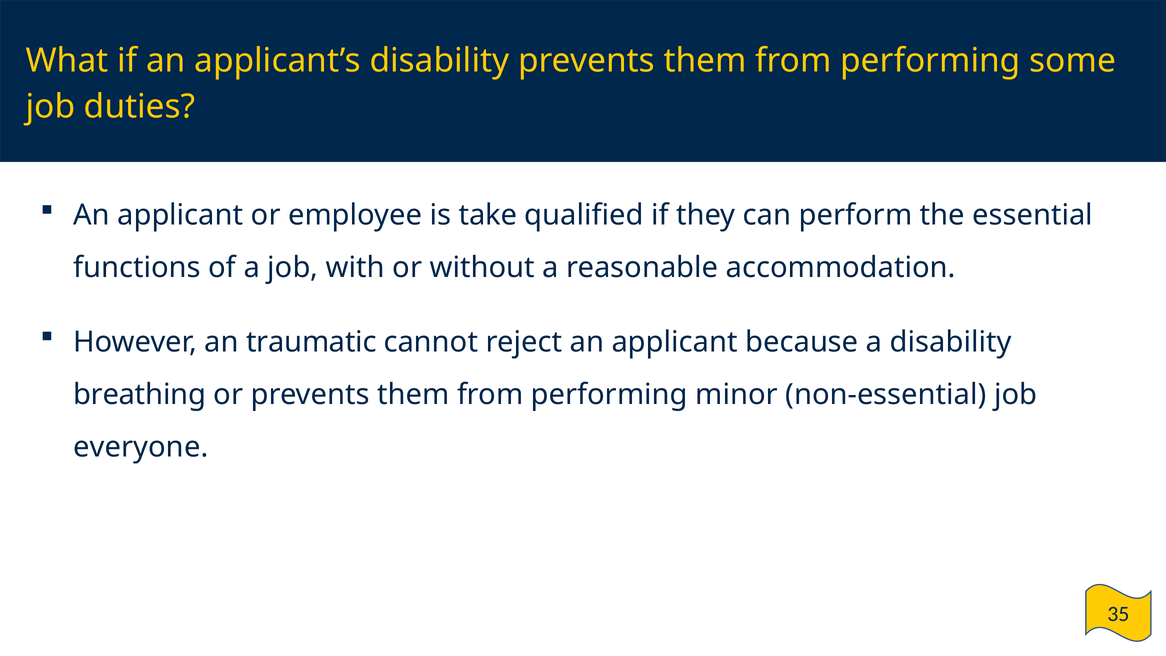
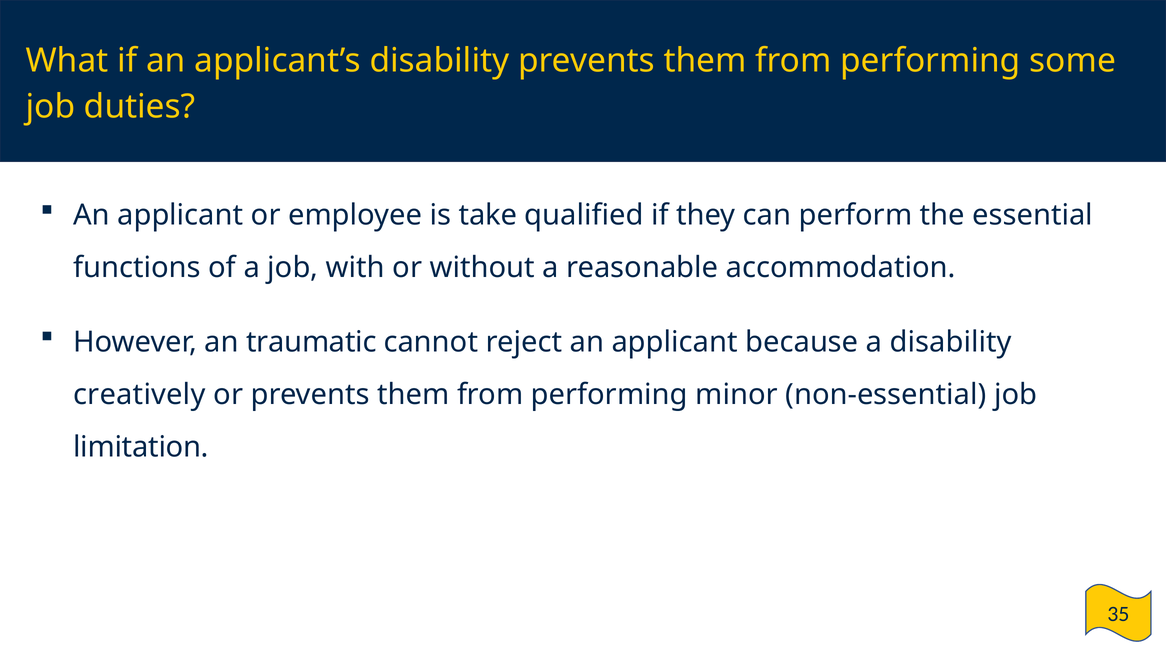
breathing: breathing -> creatively
everyone: everyone -> limitation
